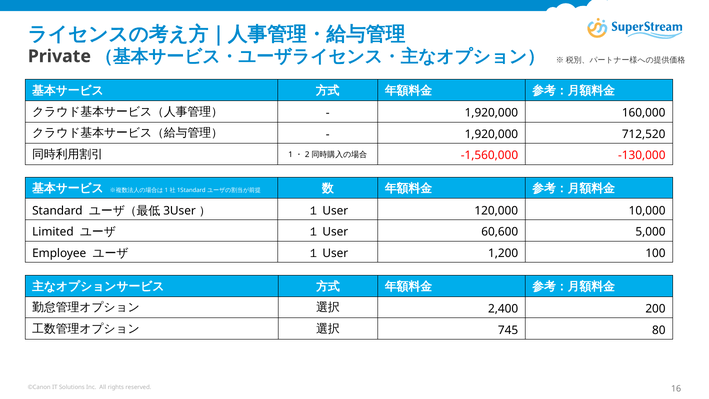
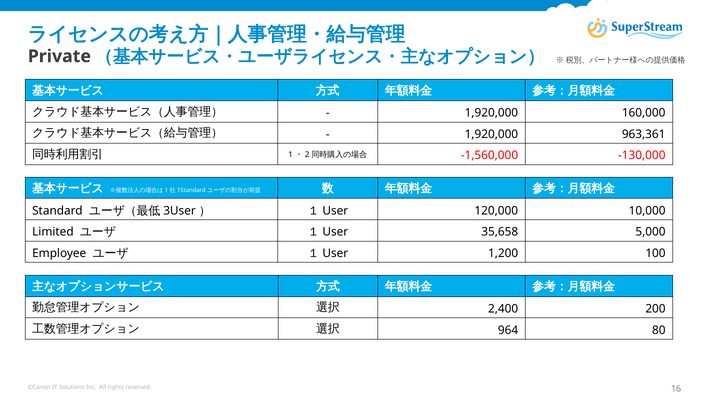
712,520: 712,520 -> 963,361
60,600: 60,600 -> 35,658
745: 745 -> 964
